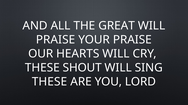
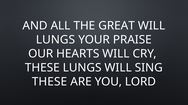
PRAISE at (56, 40): PRAISE -> LUNGS
THESE SHOUT: SHOUT -> LUNGS
